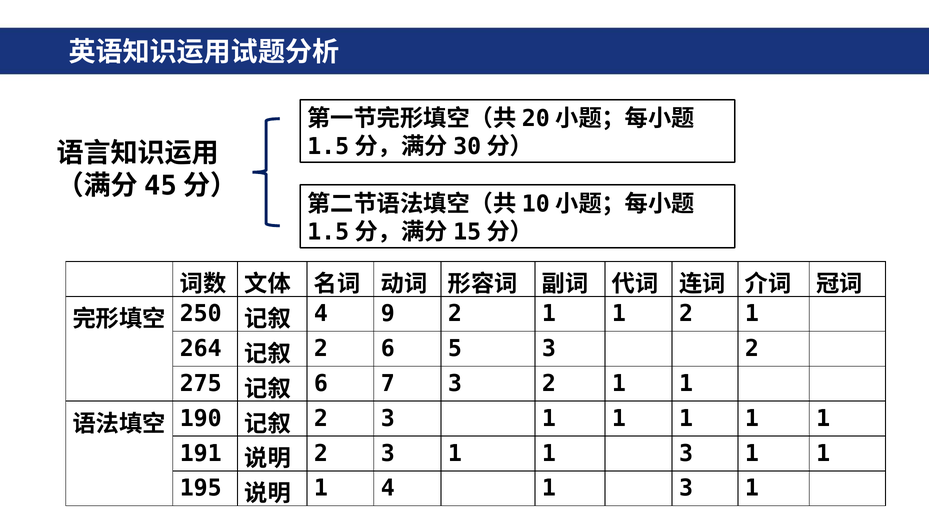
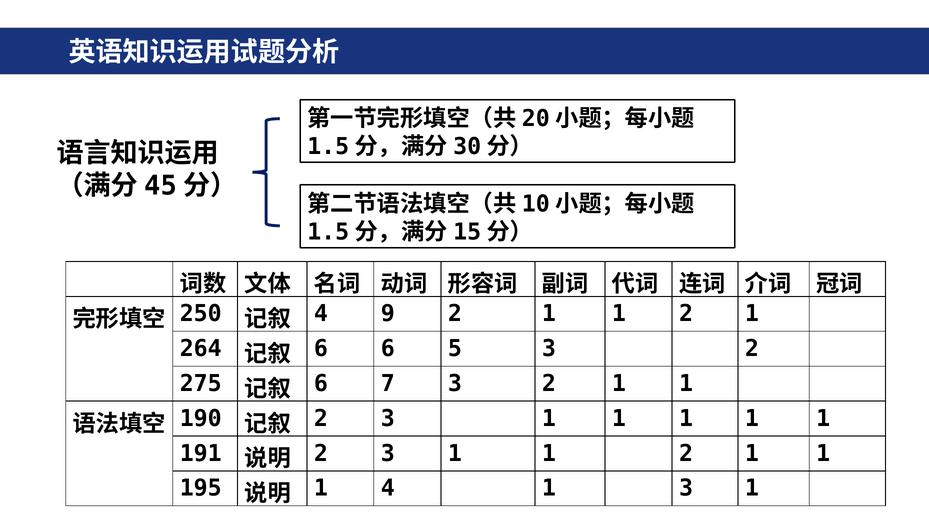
2 at (321, 348): 2 -> 6
3 1 1 3: 3 -> 2
